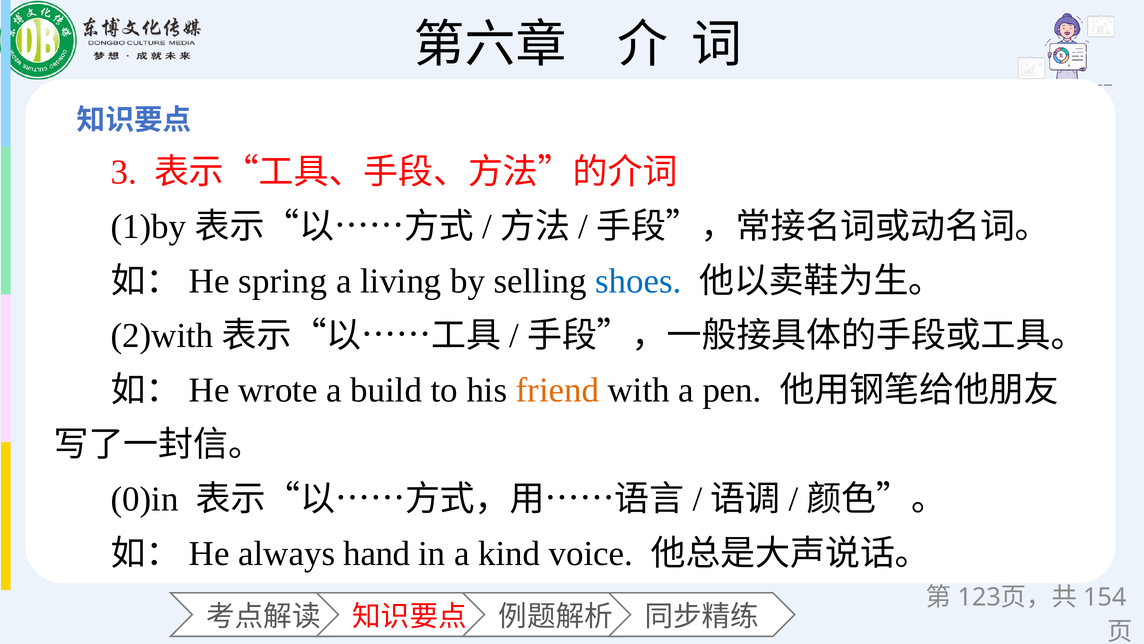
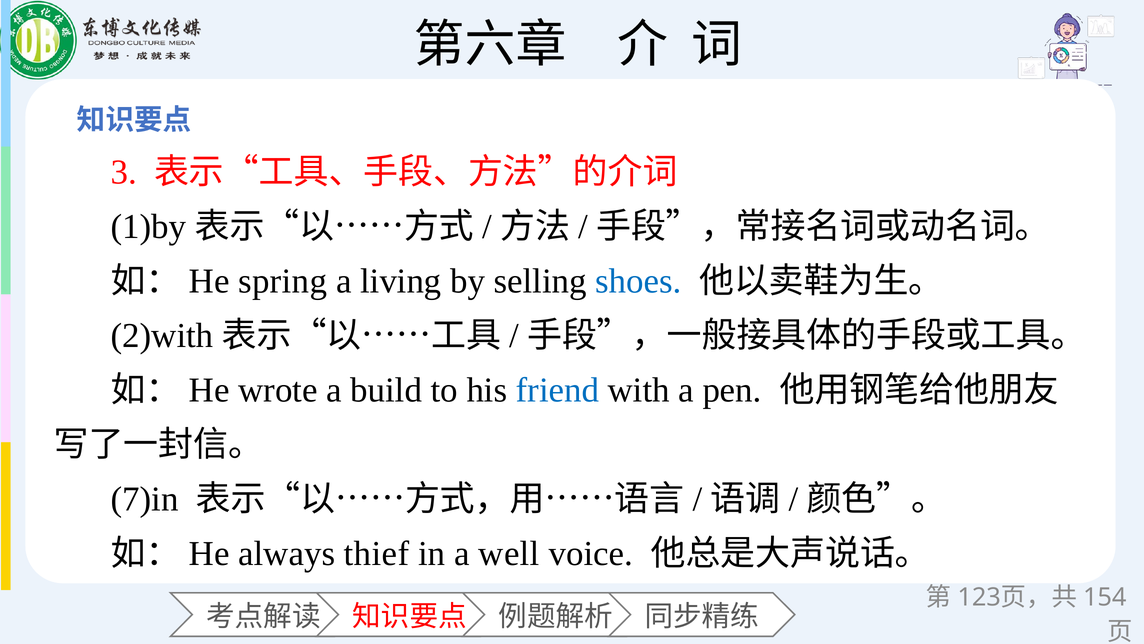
friend colour: orange -> blue
0)in: 0)in -> 7)in
hand: hand -> thief
kind: kind -> well
